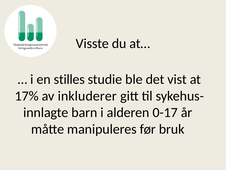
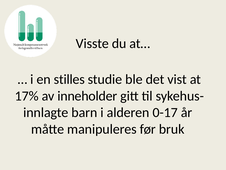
inkluderer: inkluderer -> inneholder
